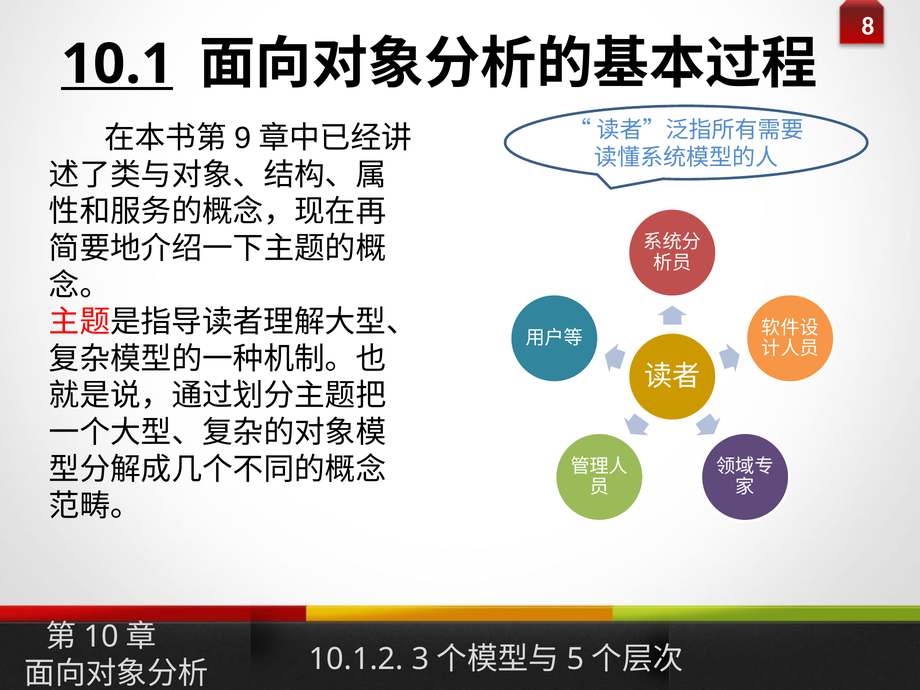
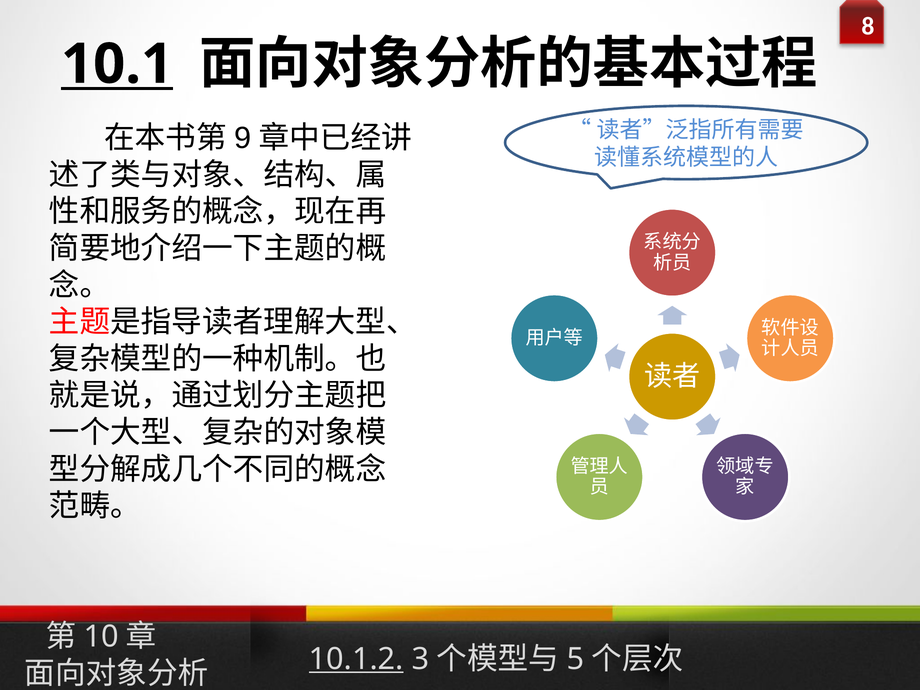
10.1.2 underline: none -> present
